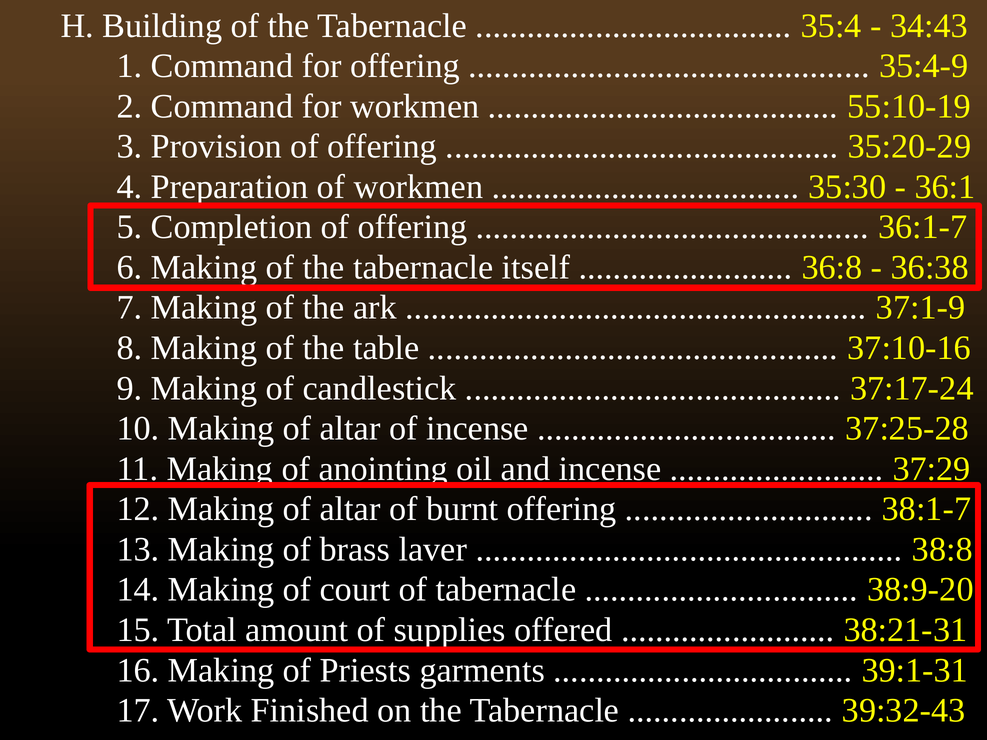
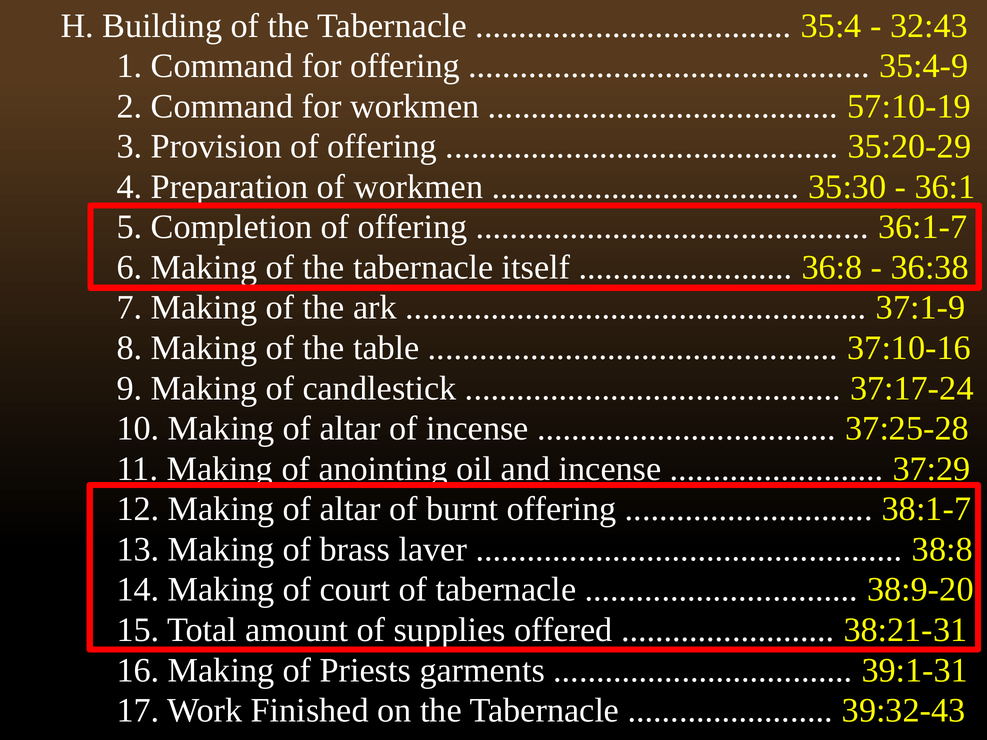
34:43: 34:43 -> 32:43
55:10-19: 55:10-19 -> 57:10-19
